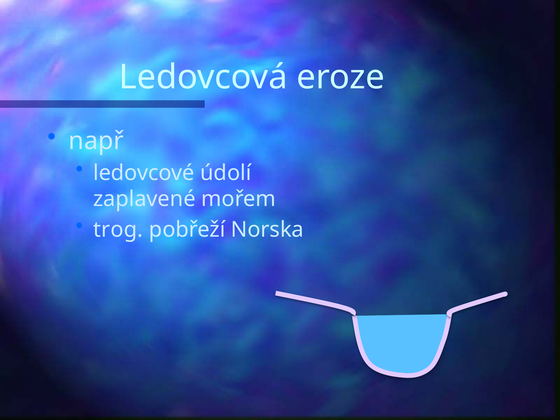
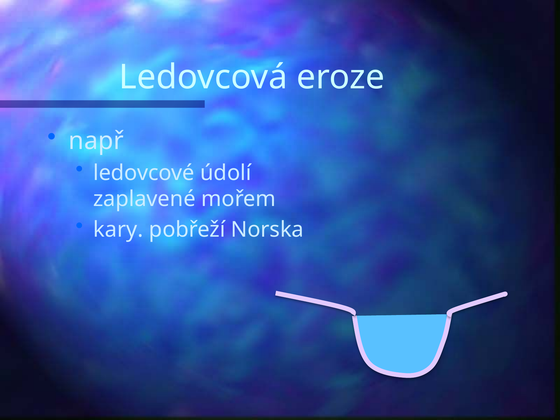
trog: trog -> kary
